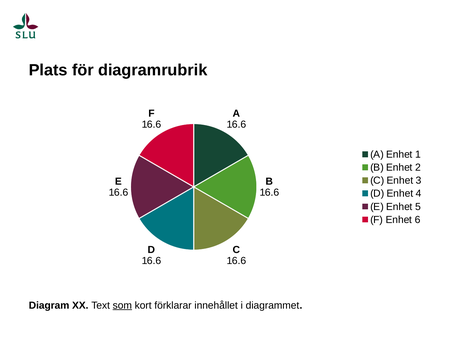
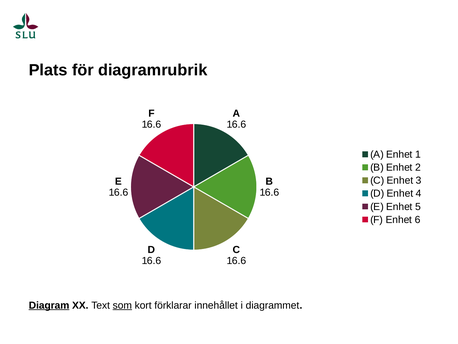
Diagram underline: none -> present
